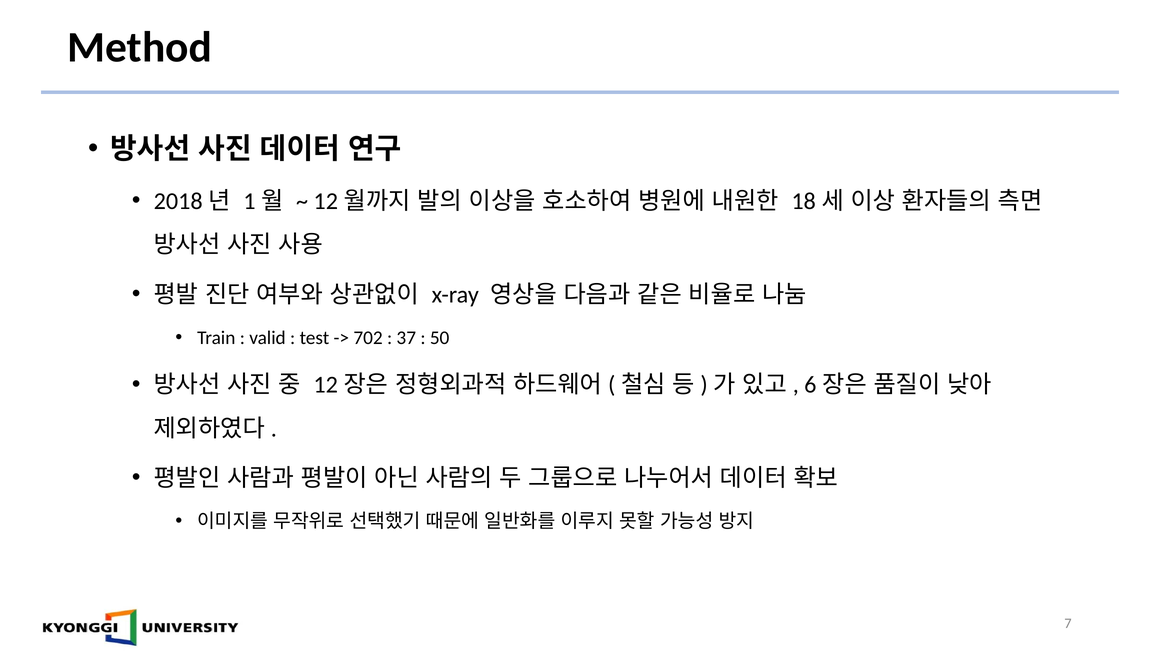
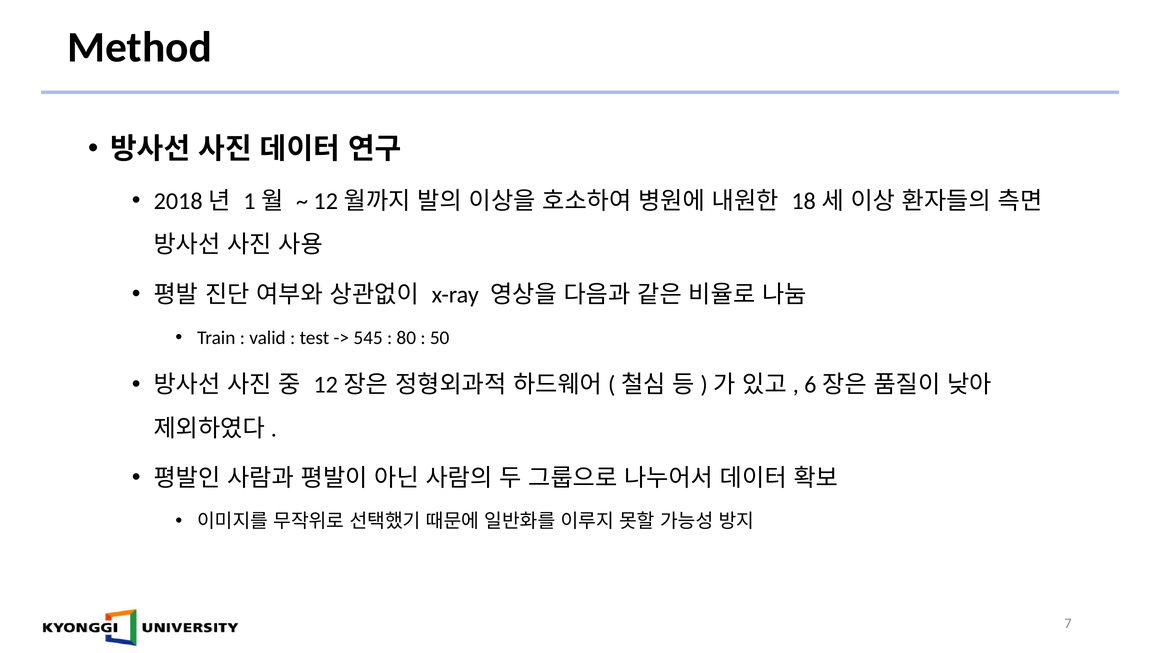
702: 702 -> 545
37: 37 -> 80
